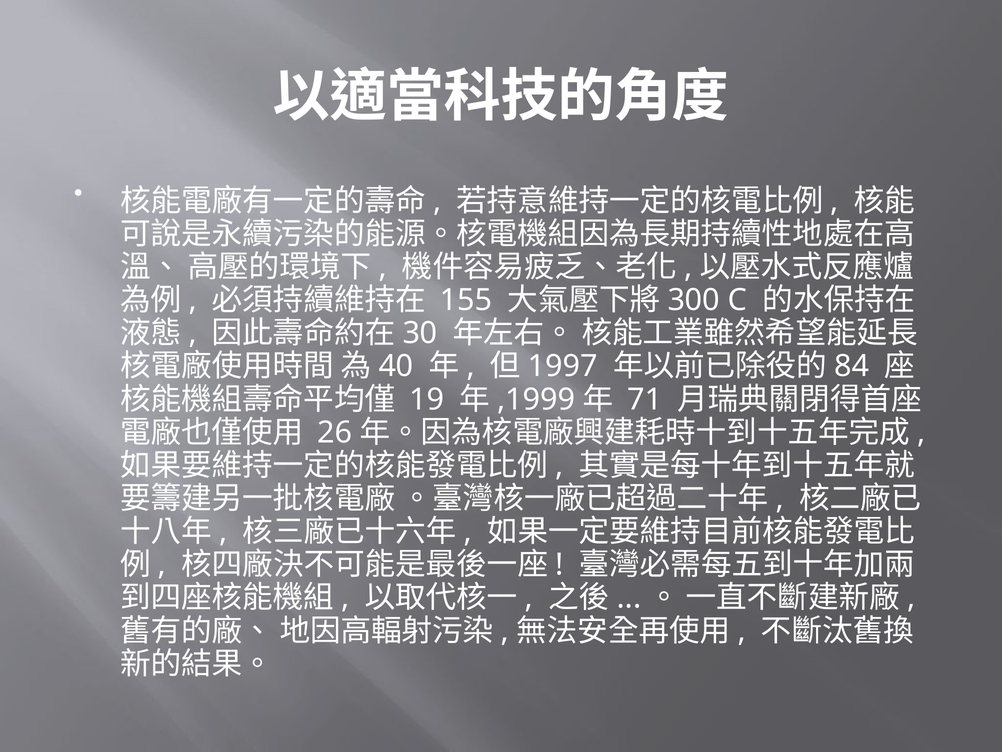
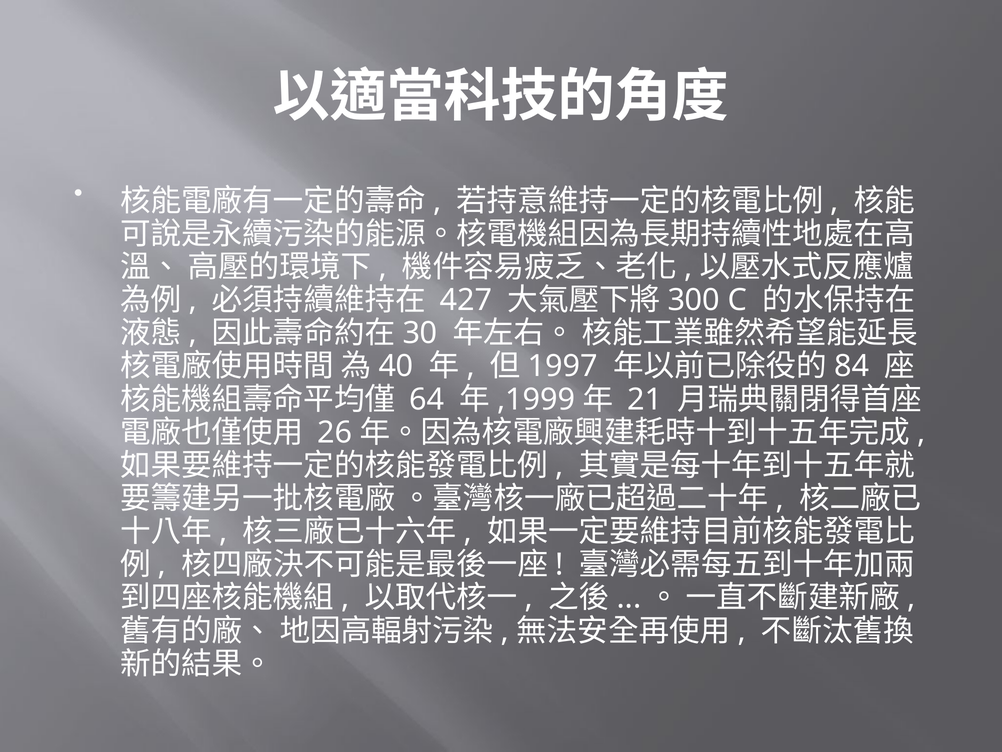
155: 155 -> 427
19: 19 -> 64
71: 71 -> 21
